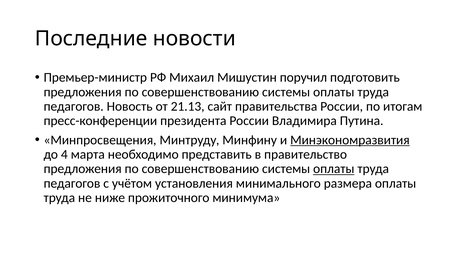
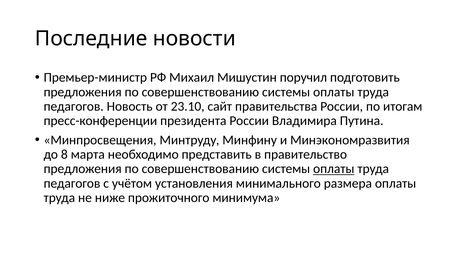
21.13: 21.13 -> 23.10
Минэкономразвития underline: present -> none
4: 4 -> 8
